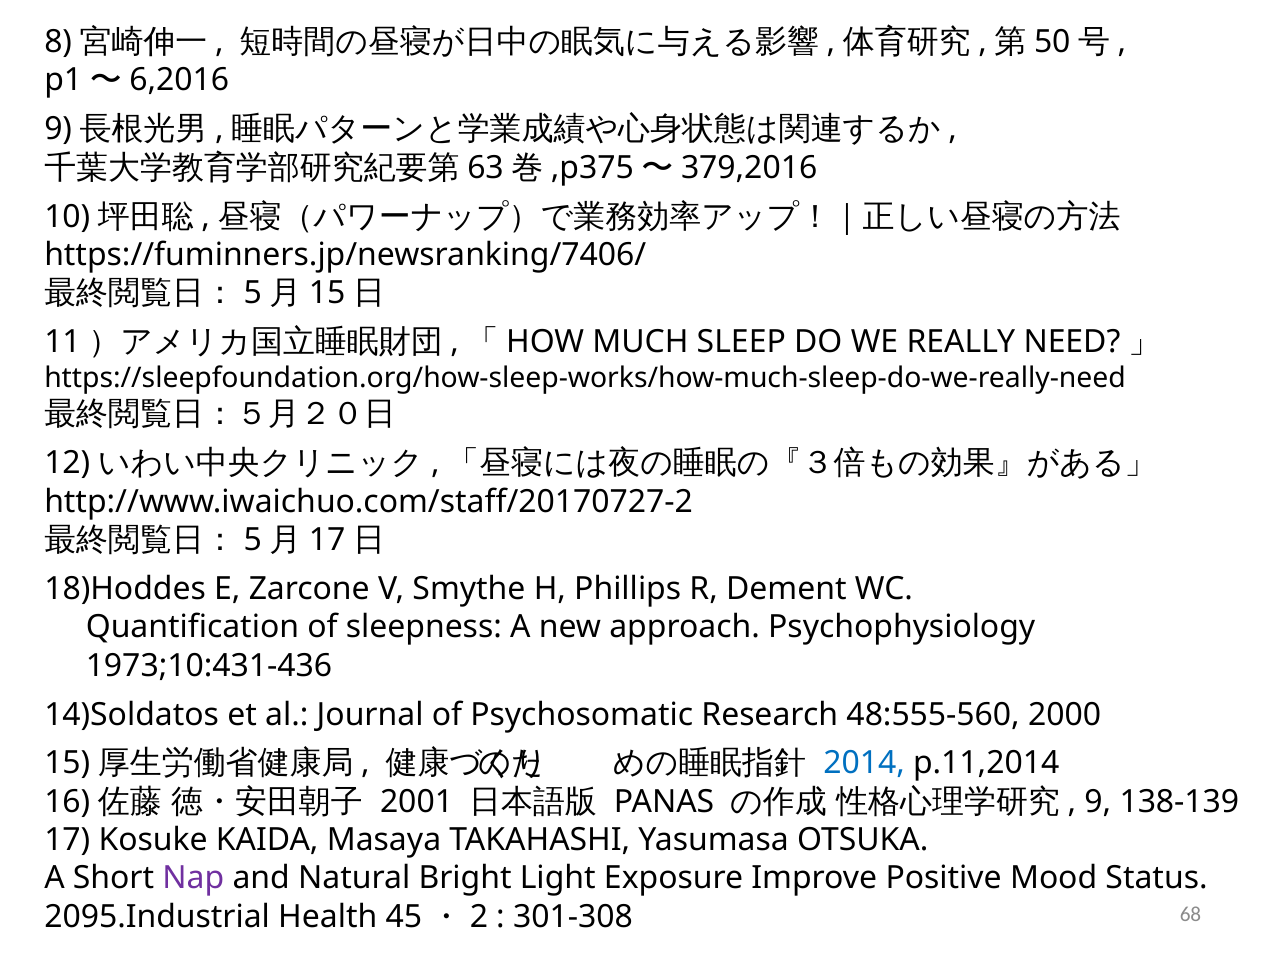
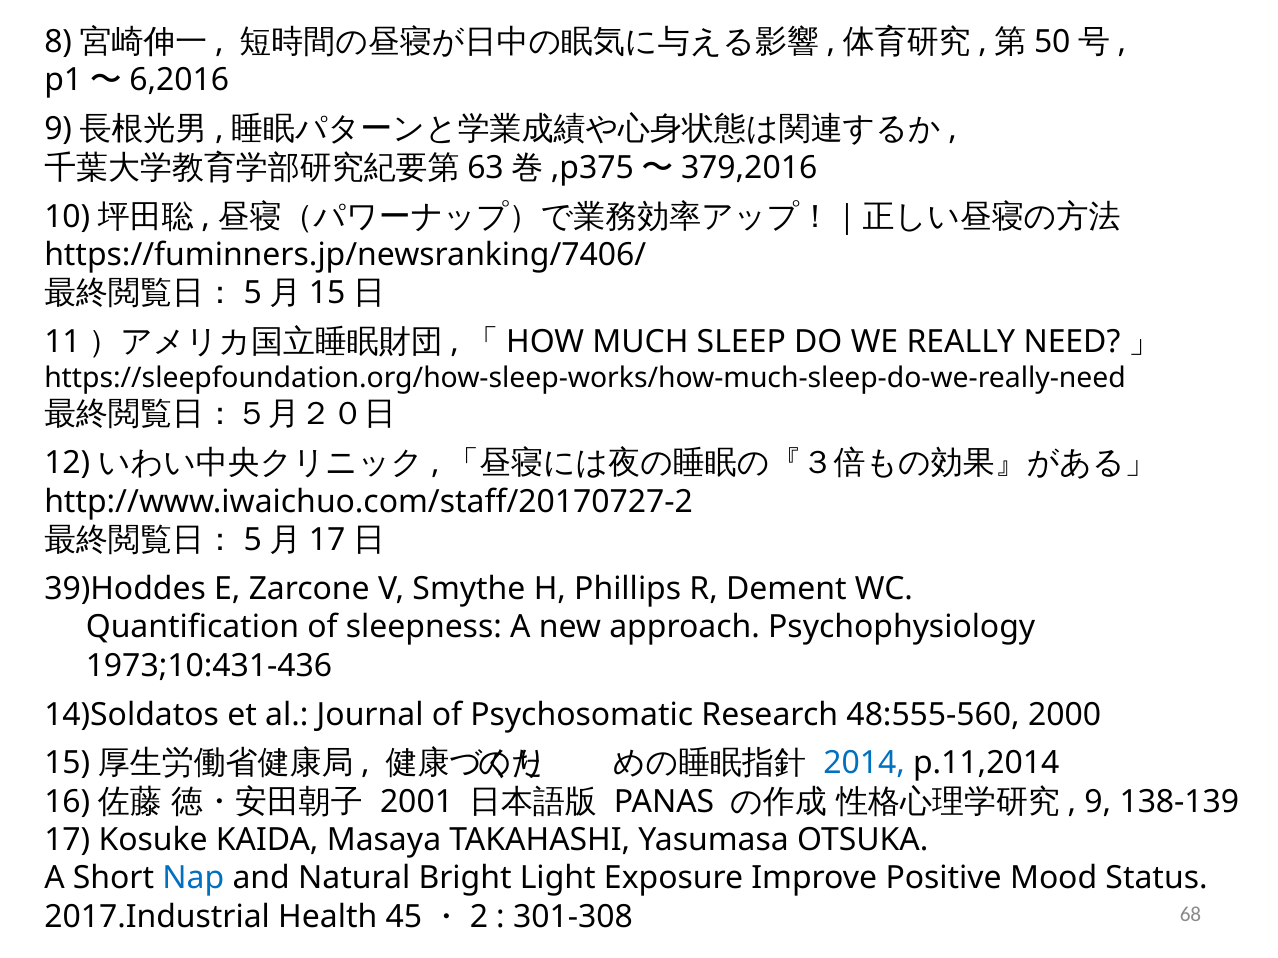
18)Hoddes: 18)Hoddes -> 39)Hoddes
Nap colour: purple -> blue
2095.Industrial: 2095.Industrial -> 2017.Industrial
